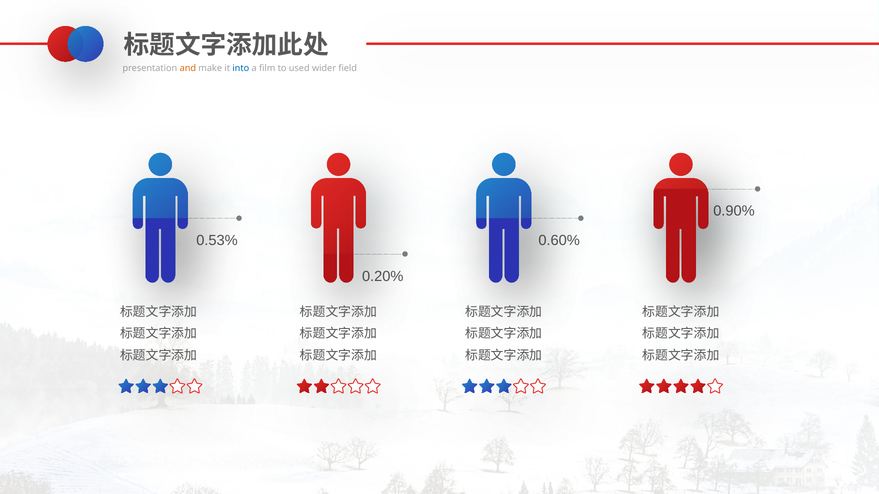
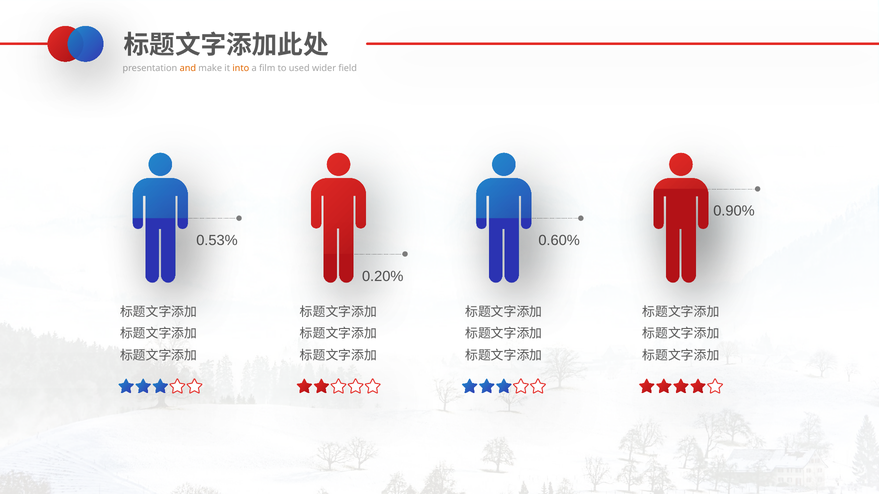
into colour: blue -> orange
